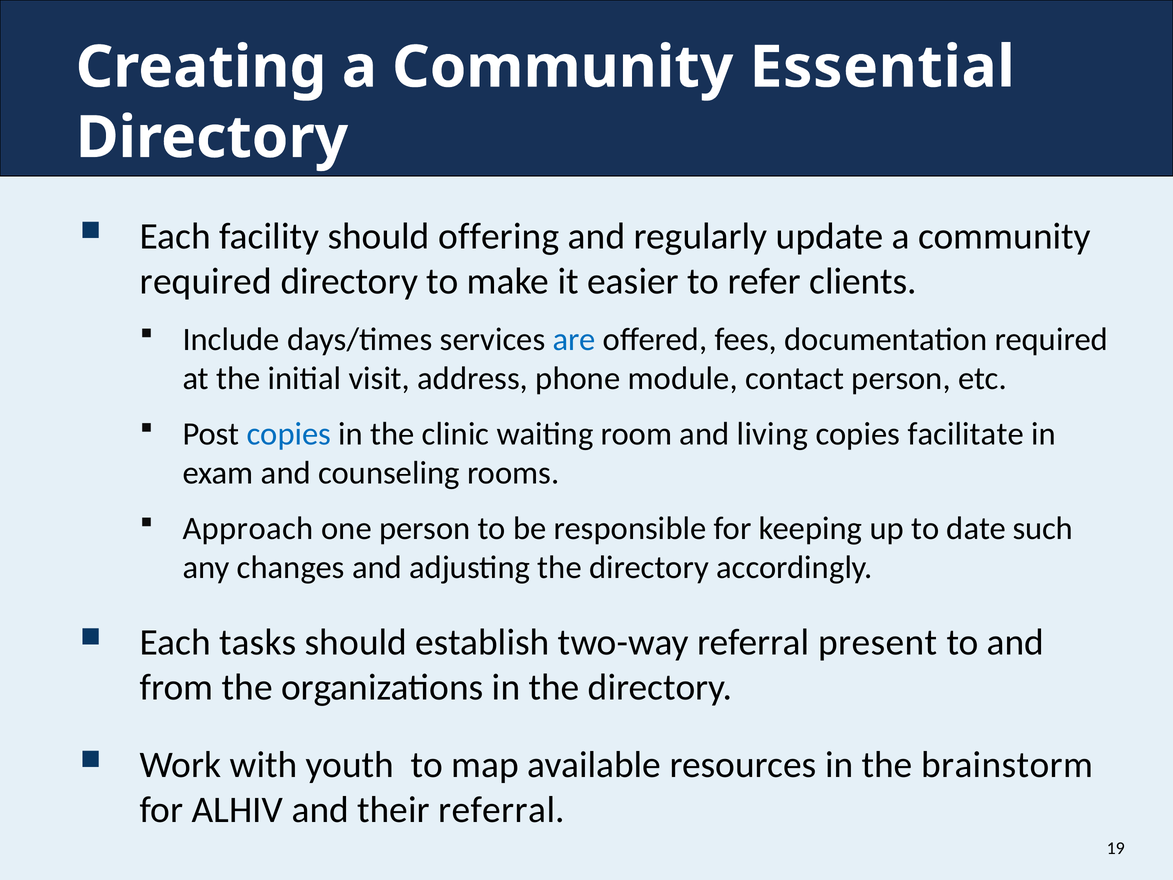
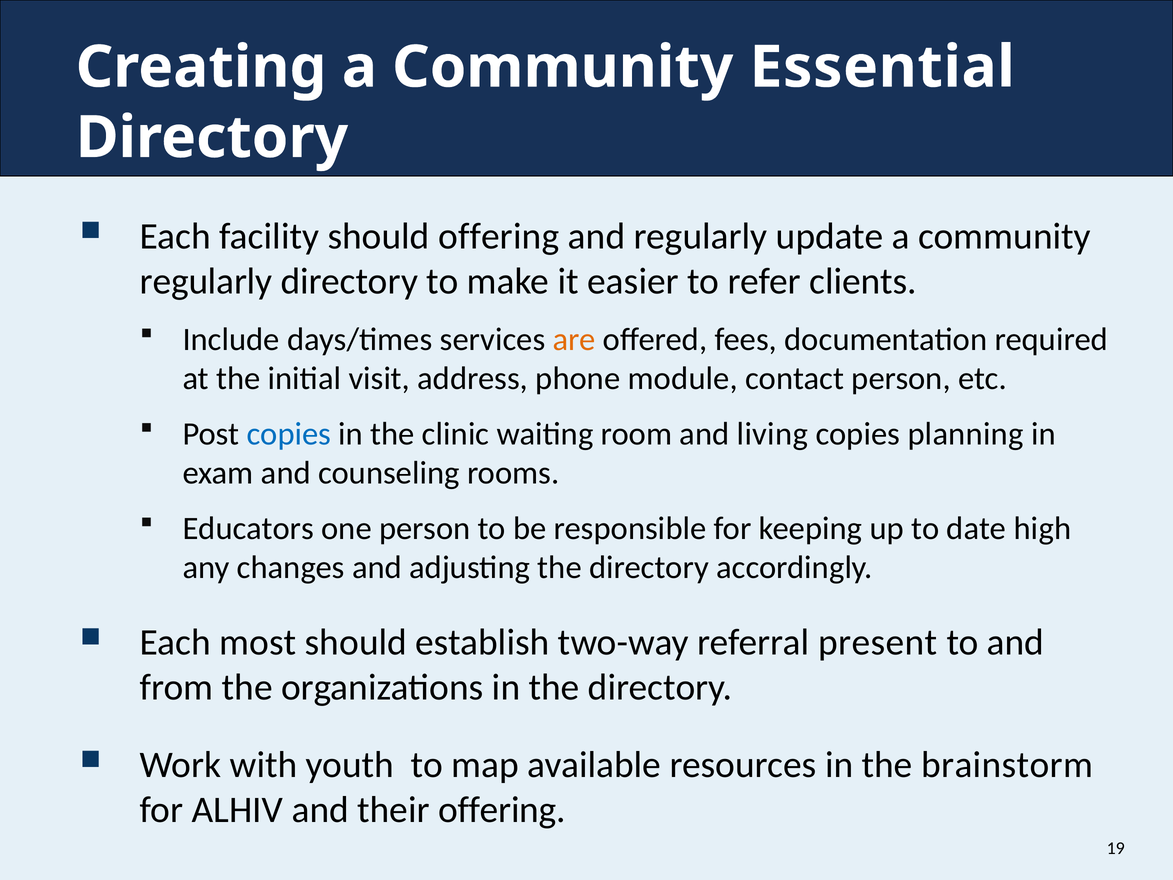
required at (206, 281): required -> regularly
are colour: blue -> orange
facilitate: facilitate -> planning
Approach: Approach -> Educators
such: such -> high
tasks: tasks -> most
their referral: referral -> offering
